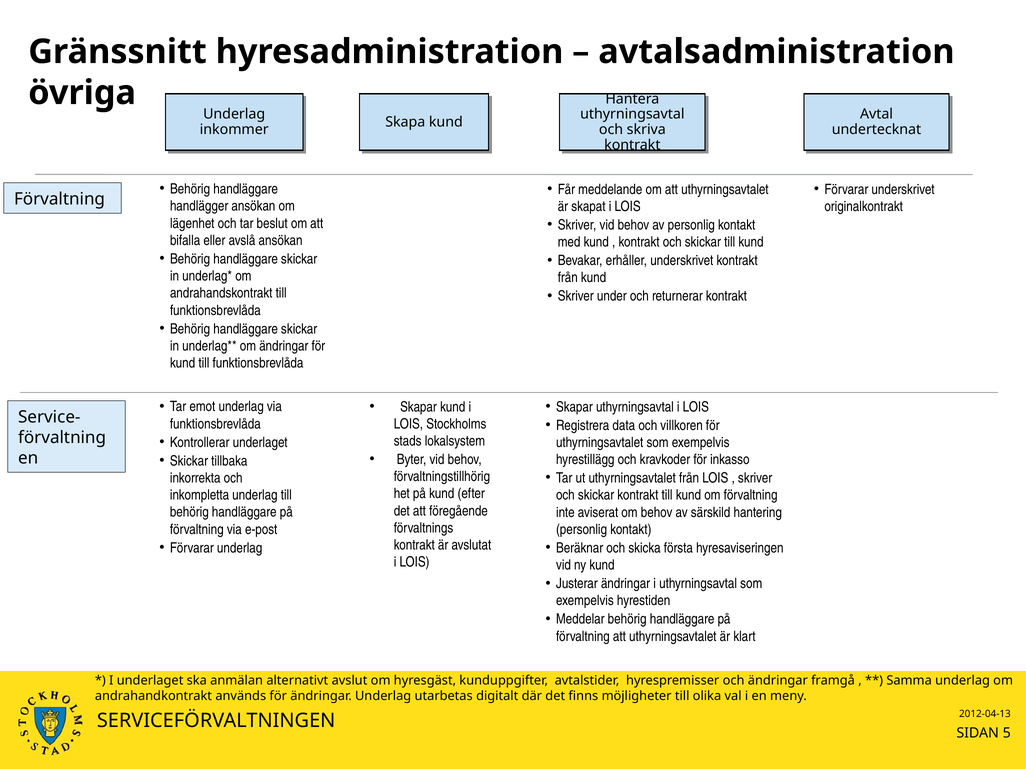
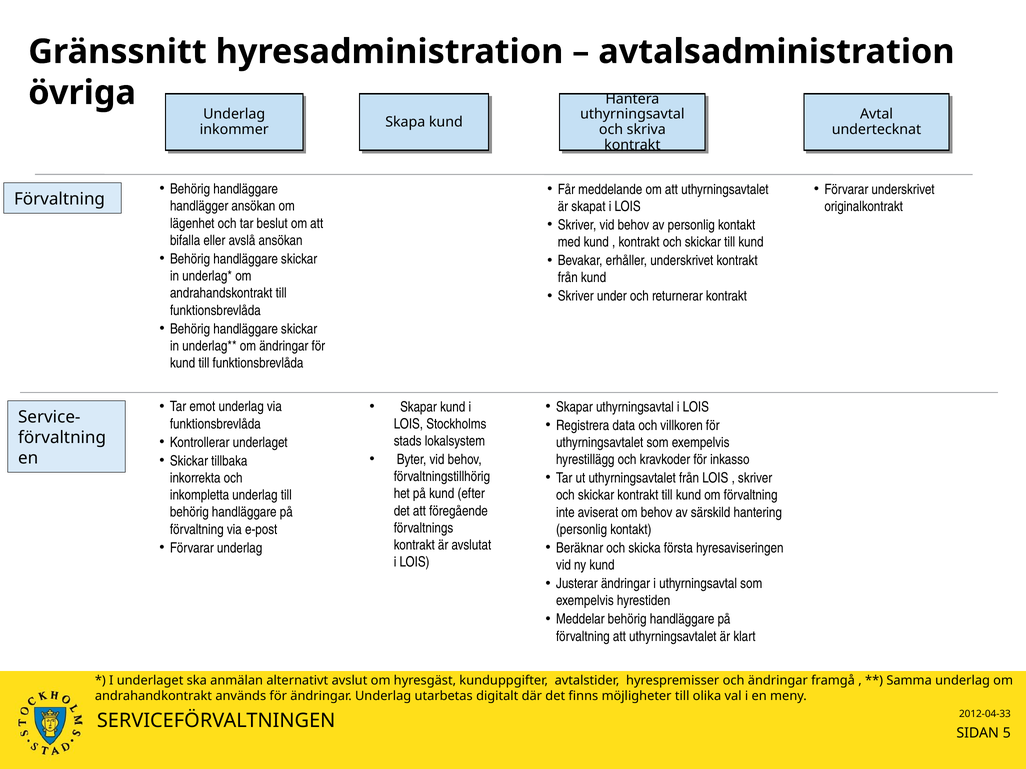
2012-04-13: 2012-04-13 -> 2012-04-33
